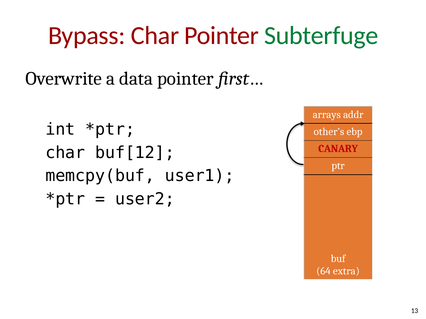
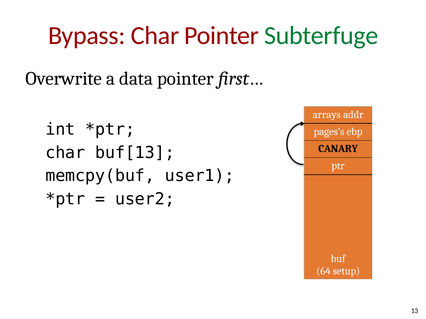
other’s: other’s -> pages’s
CANARY colour: red -> black
buf[12: buf[12 -> buf[13
extra: extra -> setup
